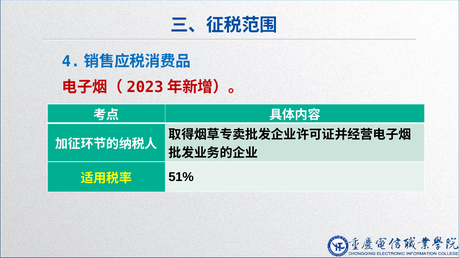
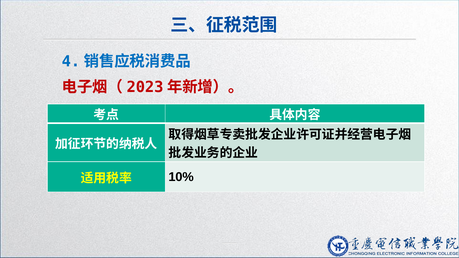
51%: 51% -> 10%
